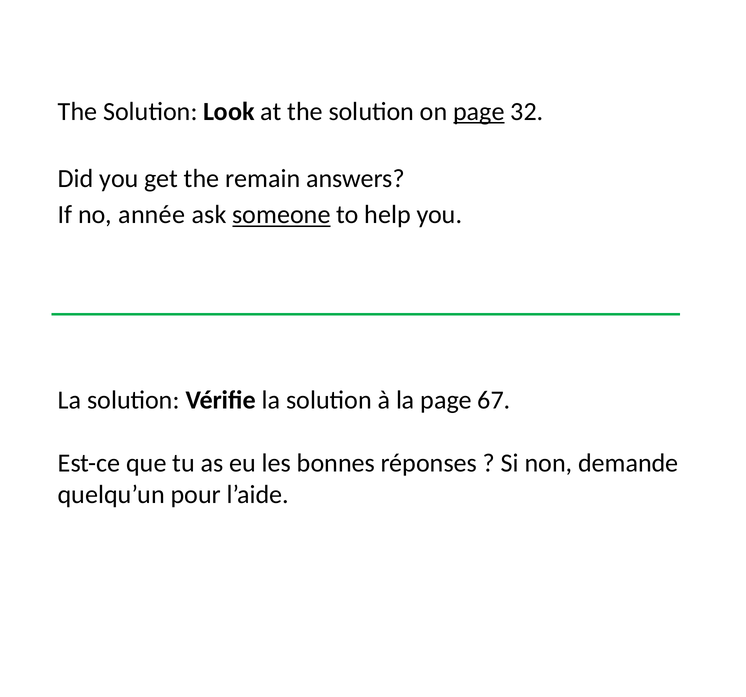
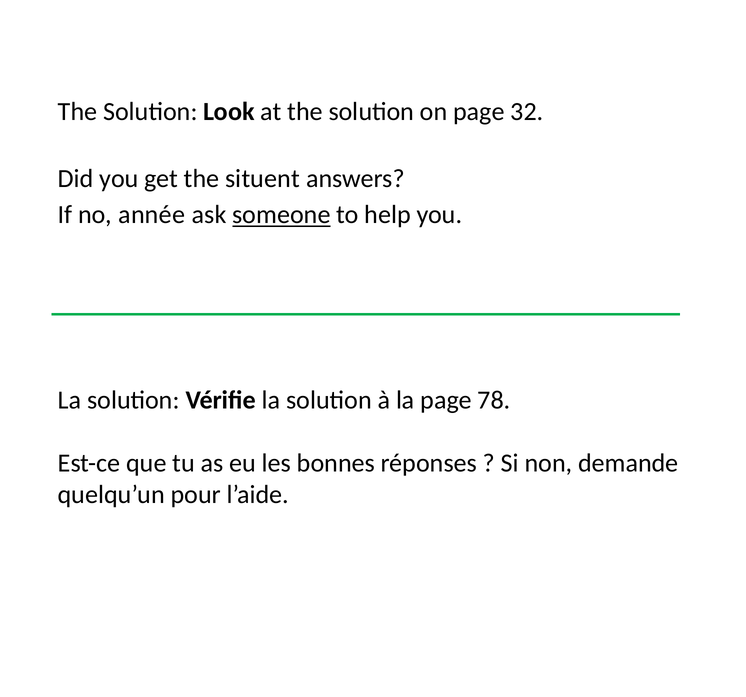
page at (479, 112) underline: present -> none
remain: remain -> situent
67: 67 -> 78
